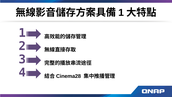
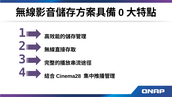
1 at (121, 13): 1 -> 0
